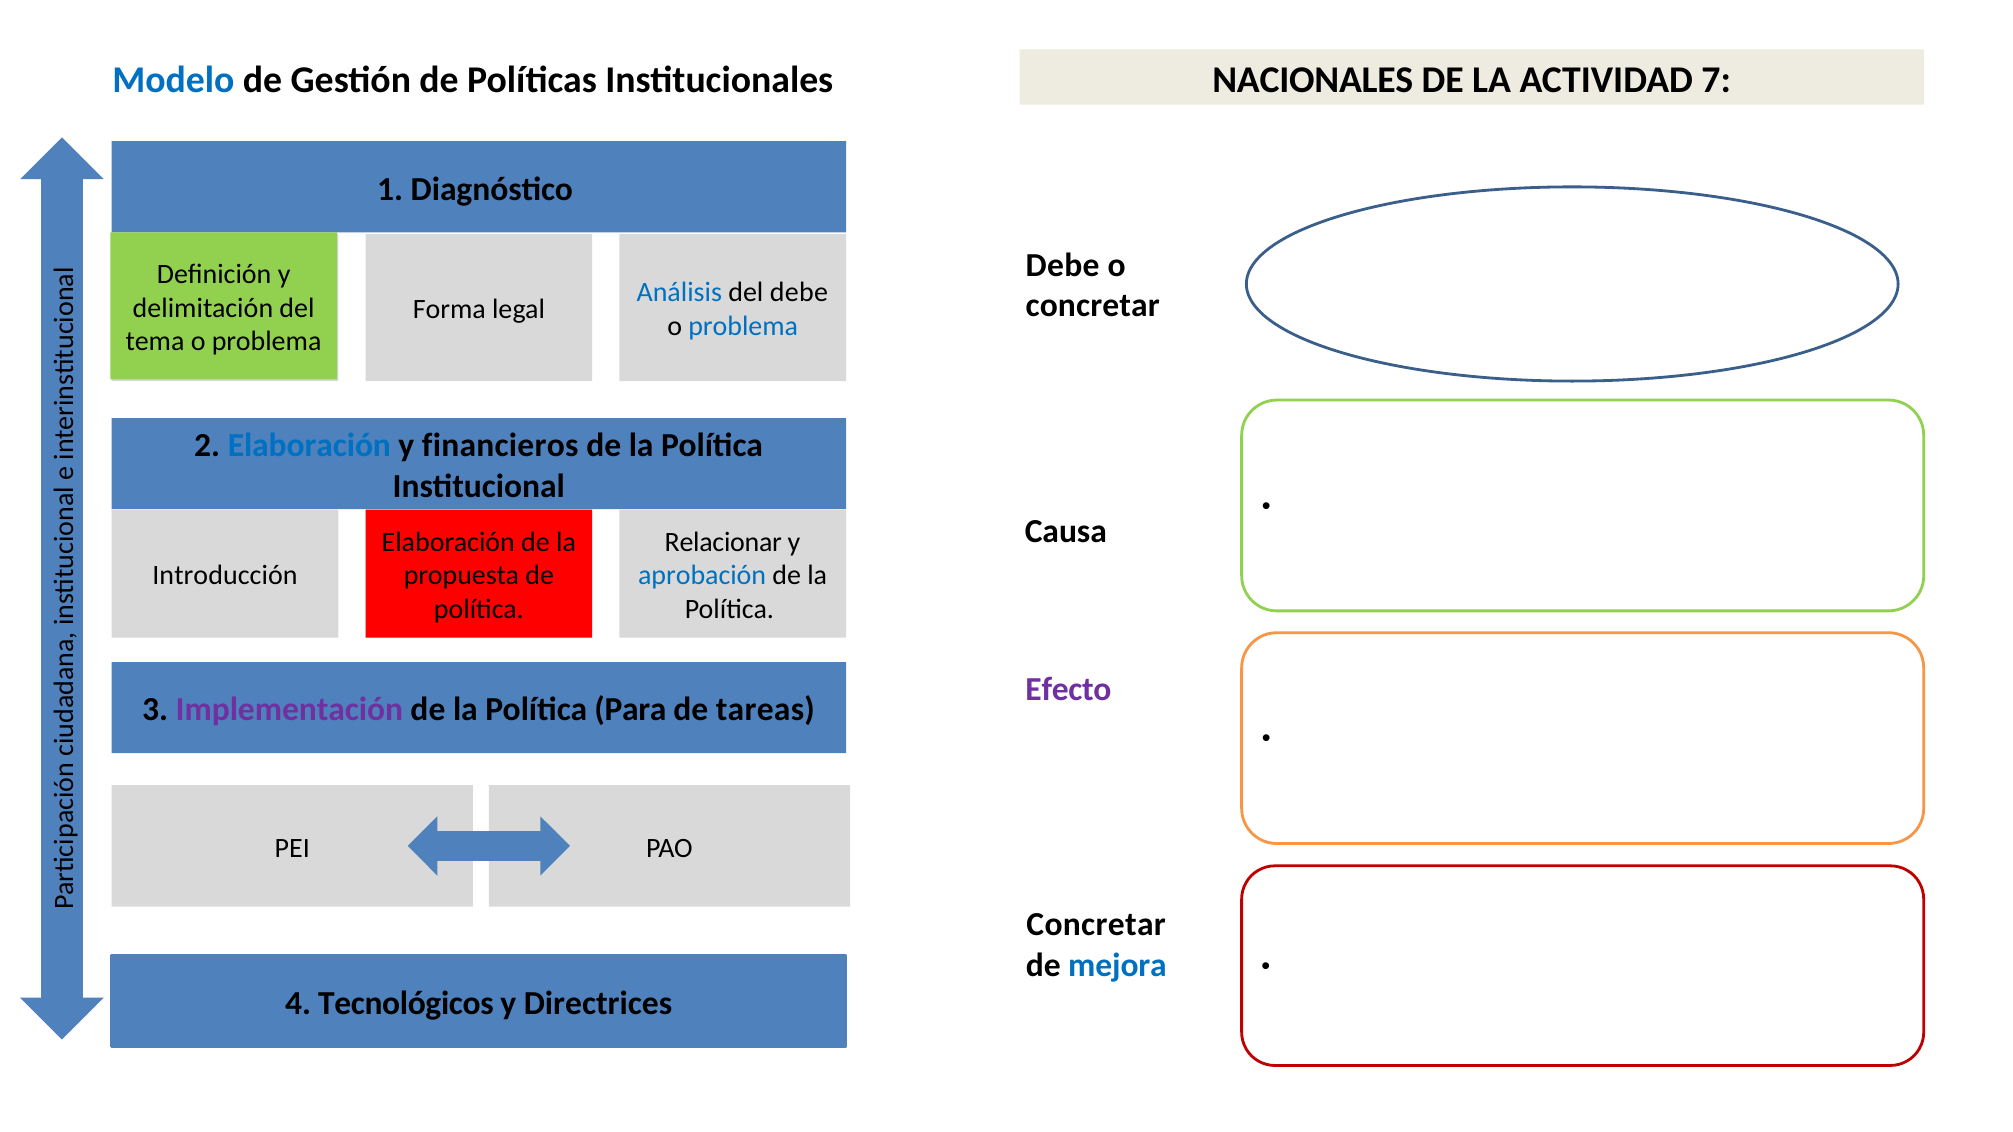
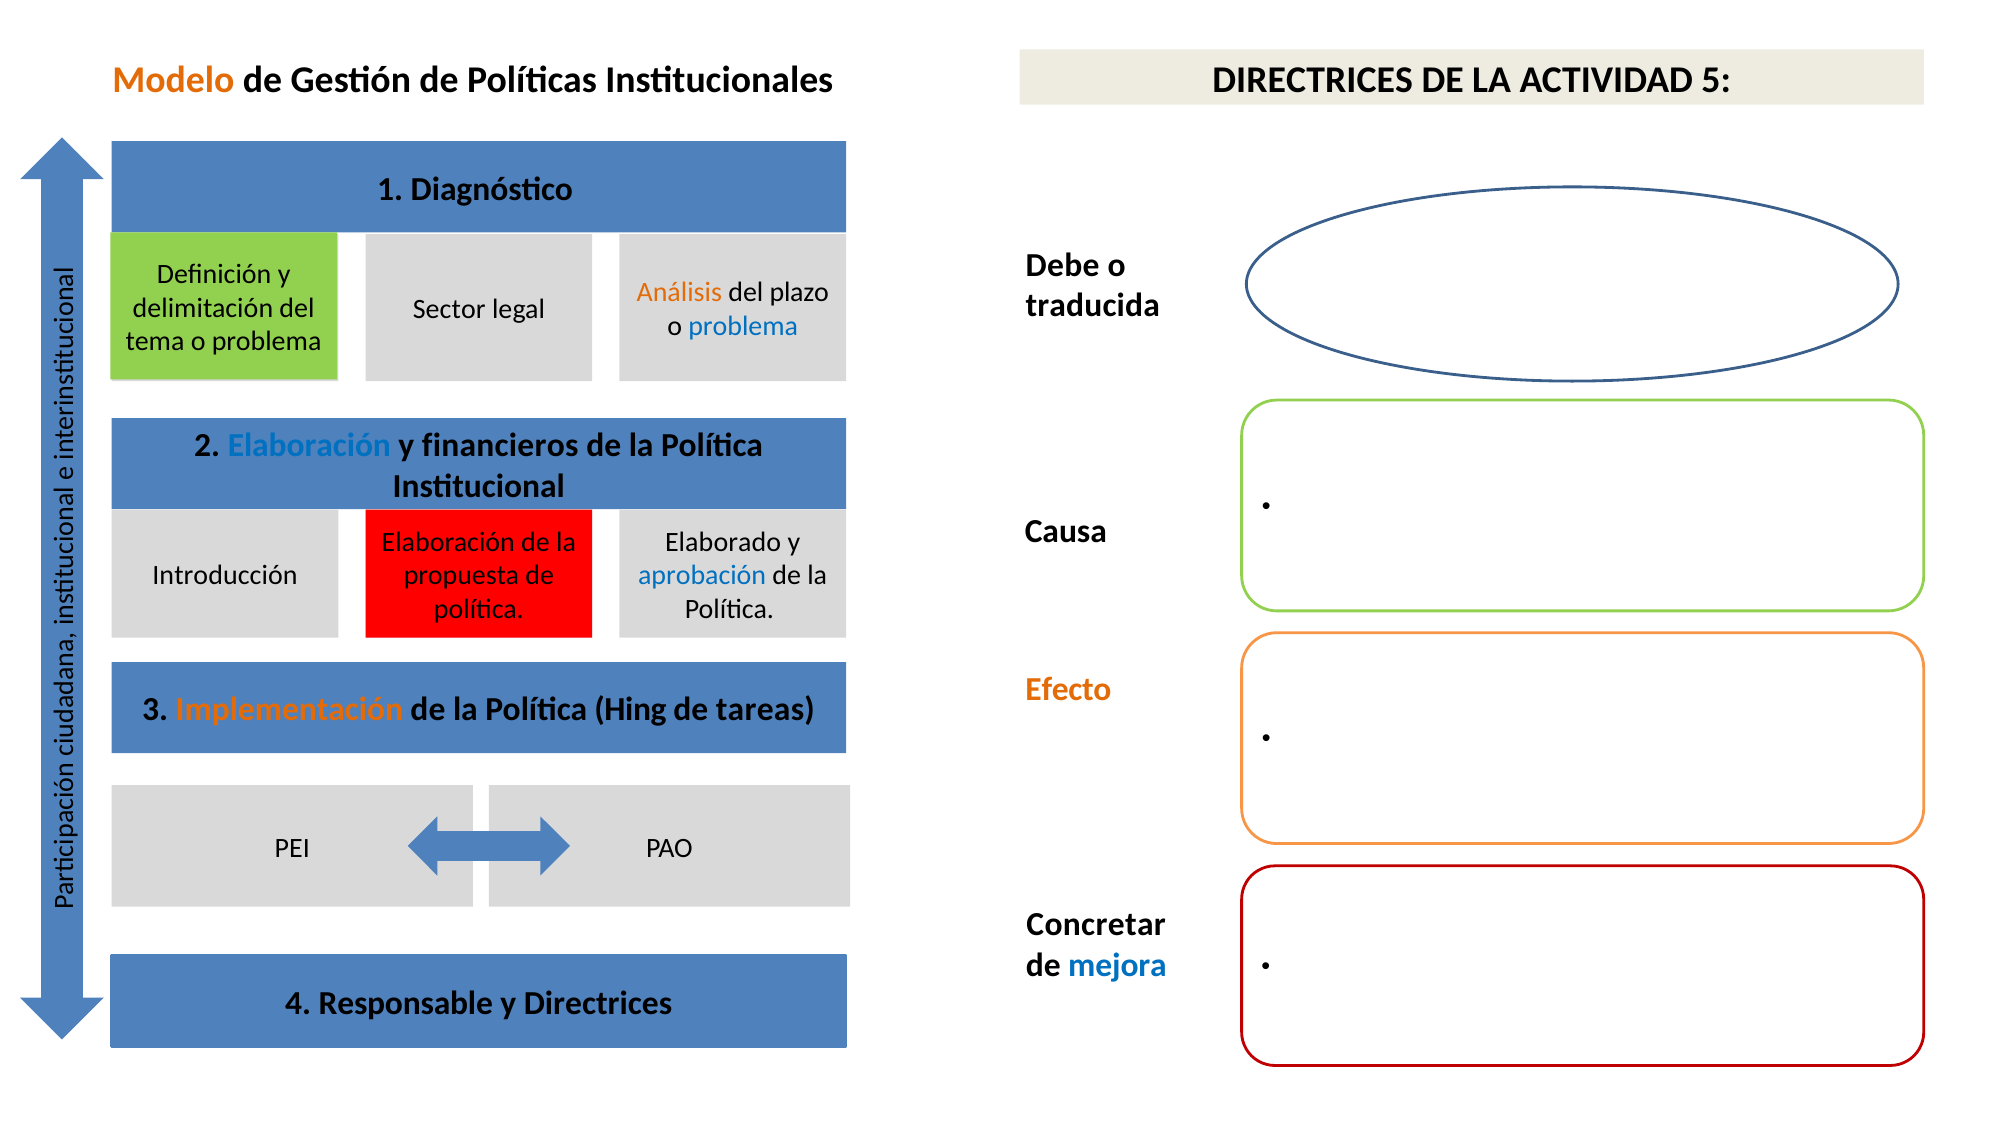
Modelo colour: blue -> orange
NACIONALES at (1313, 80): NACIONALES -> DIRECTRICES
7: 7 -> 5
Análisis colour: blue -> orange
del debe: debe -> plazo
concretar at (1093, 306): concretar -> traducida
Forma: Forma -> Sector
Relacionar: Relacionar -> Elaborado
Efecto colour: purple -> orange
Implementación colour: purple -> orange
Para: Para -> Hing
Tecnológicos: Tecnológicos -> Responsable
